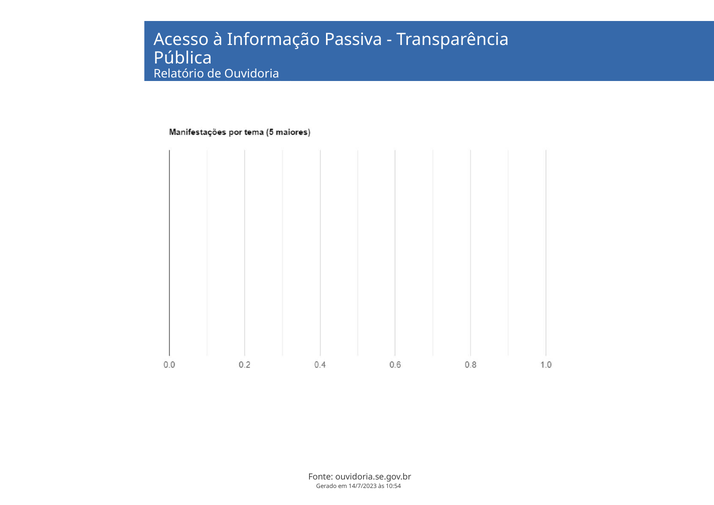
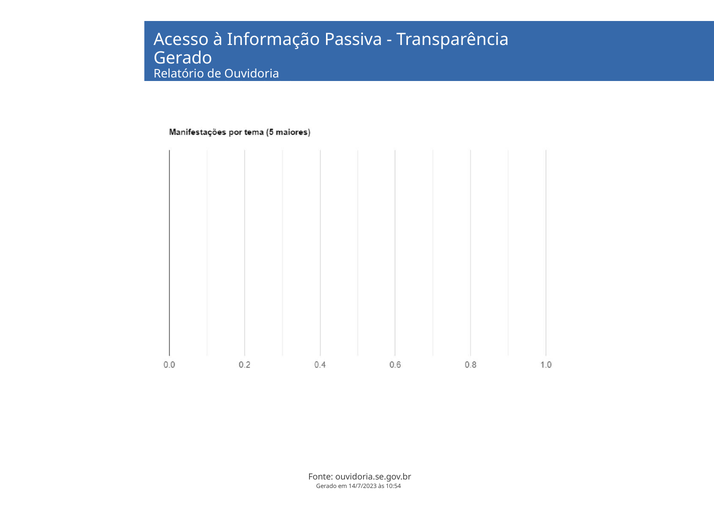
Pública at (183, 58): Pública -> Gerado
